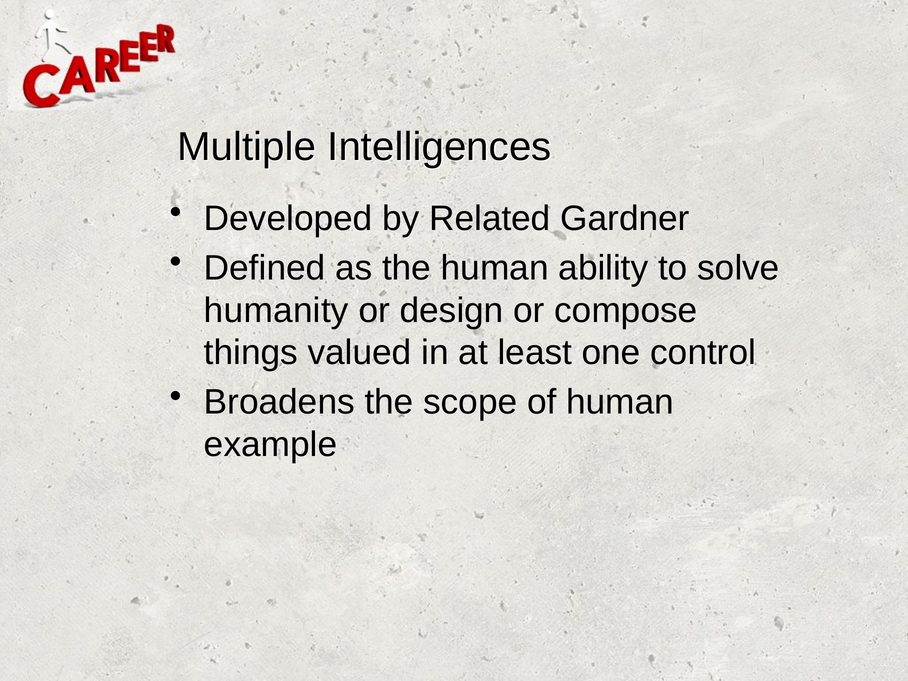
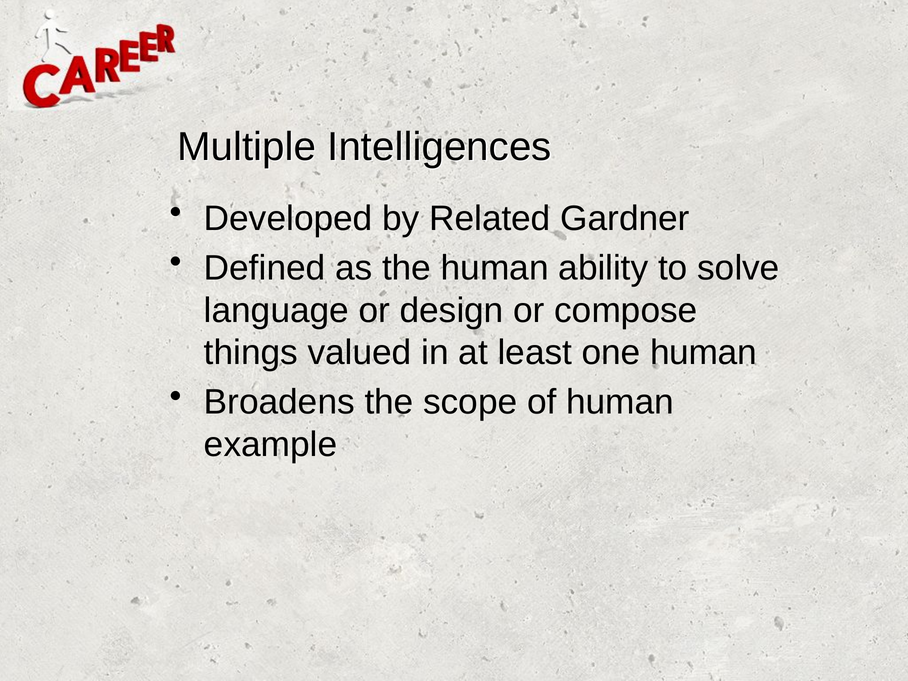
humanity: humanity -> language
one control: control -> human
